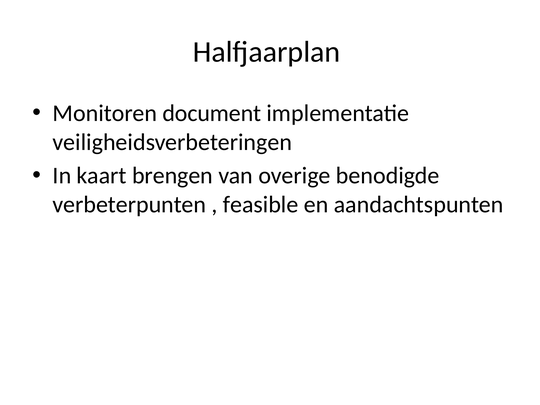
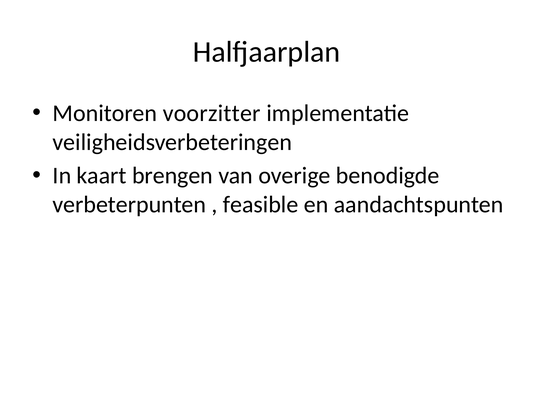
document: document -> voorzitter
